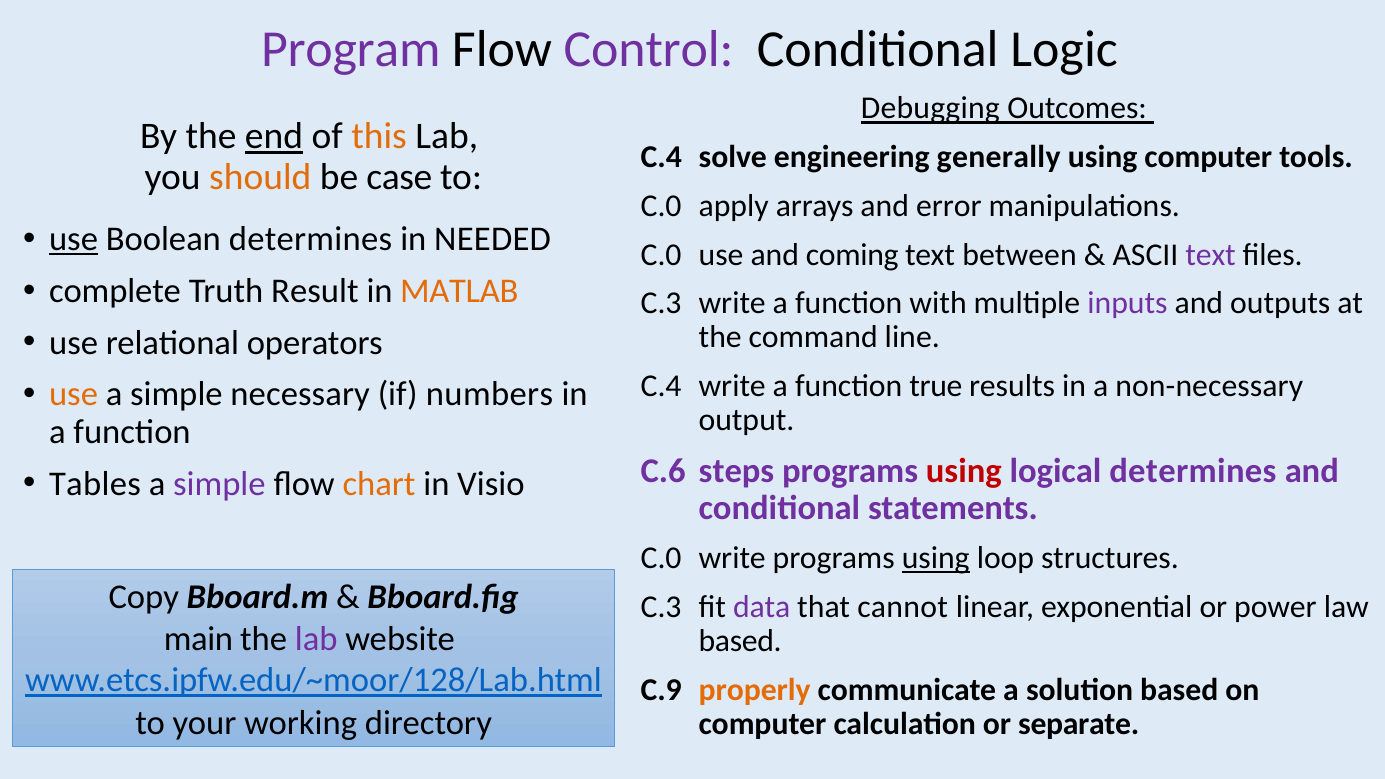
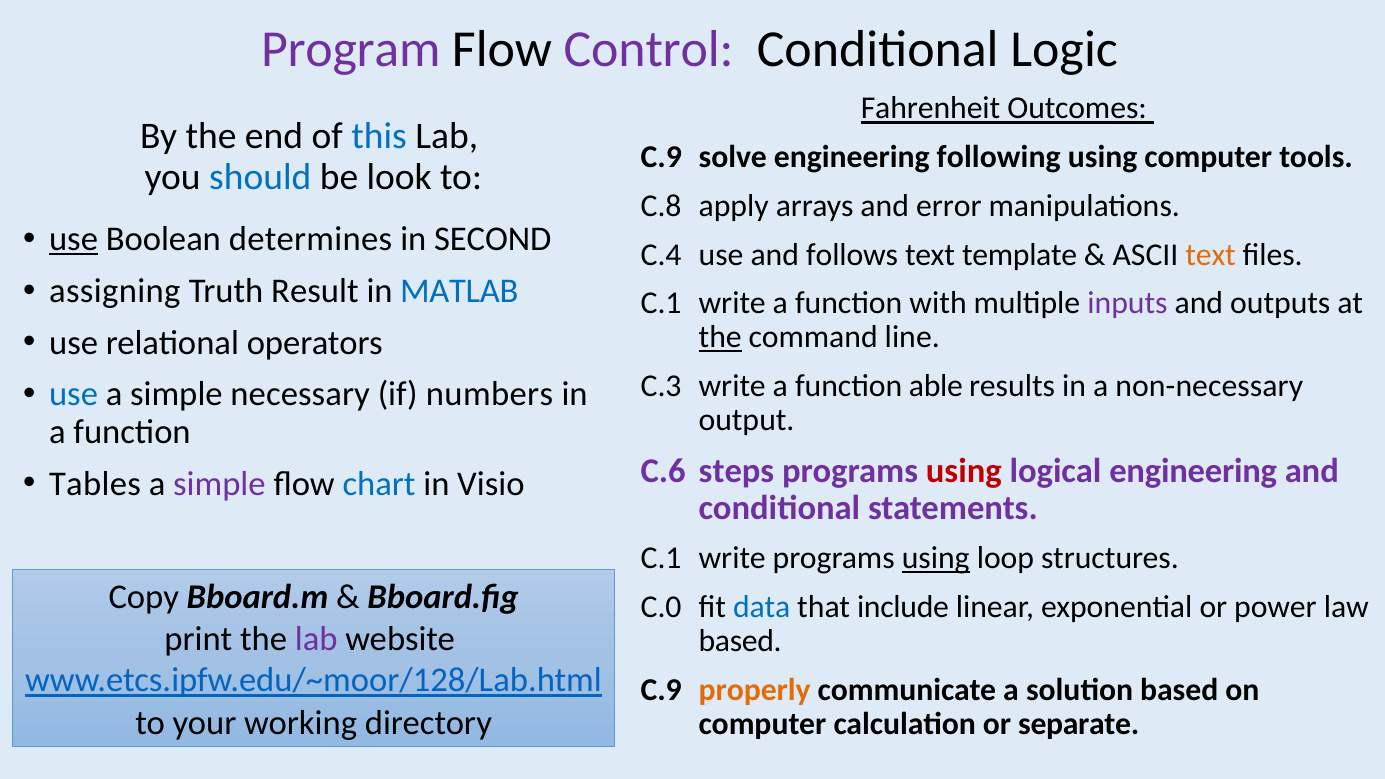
Debugging: Debugging -> Fahrenheit
end underline: present -> none
this colour: orange -> blue
C.4 at (661, 157): C.4 -> C.9
generally: generally -> following
should colour: orange -> blue
case: case -> look
C.0 at (661, 206): C.0 -> C.8
NEEDED: NEEDED -> SECOND
C.0 at (661, 255): C.0 -> C.4
coming: coming -> follows
between: between -> template
text at (1211, 255) colour: purple -> orange
complete: complete -> assigning
MATLAB colour: orange -> blue
C.3 at (661, 303): C.3 -> C.1
the at (720, 338) underline: none -> present
C.4 at (661, 386): C.4 -> C.3
true: true -> able
use at (74, 394) colour: orange -> blue
logical determines: determines -> engineering
chart colour: orange -> blue
C.0 at (661, 558): C.0 -> C.1
C.3 at (661, 607): C.3 -> C.0
data colour: purple -> blue
cannot: cannot -> include
main: main -> print
